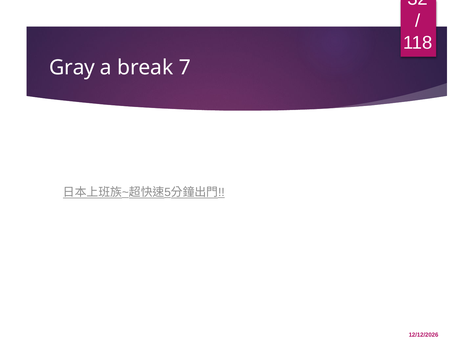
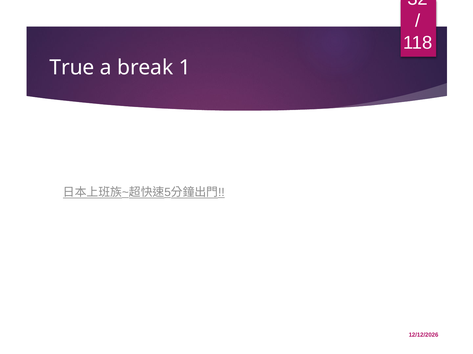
Gray: Gray -> True
7: 7 -> 1
